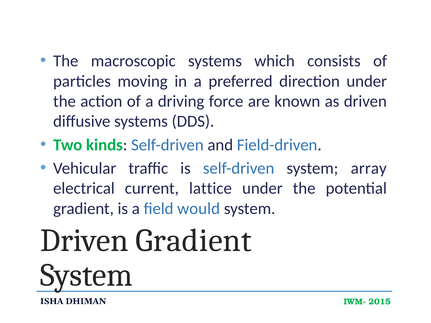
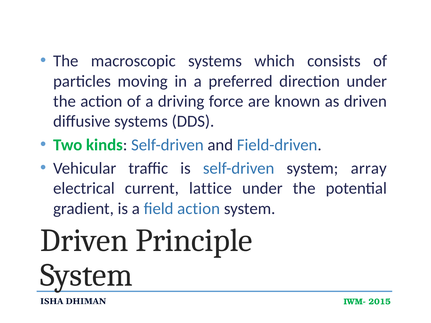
field would: would -> action
Driven Gradient: Gradient -> Principle
